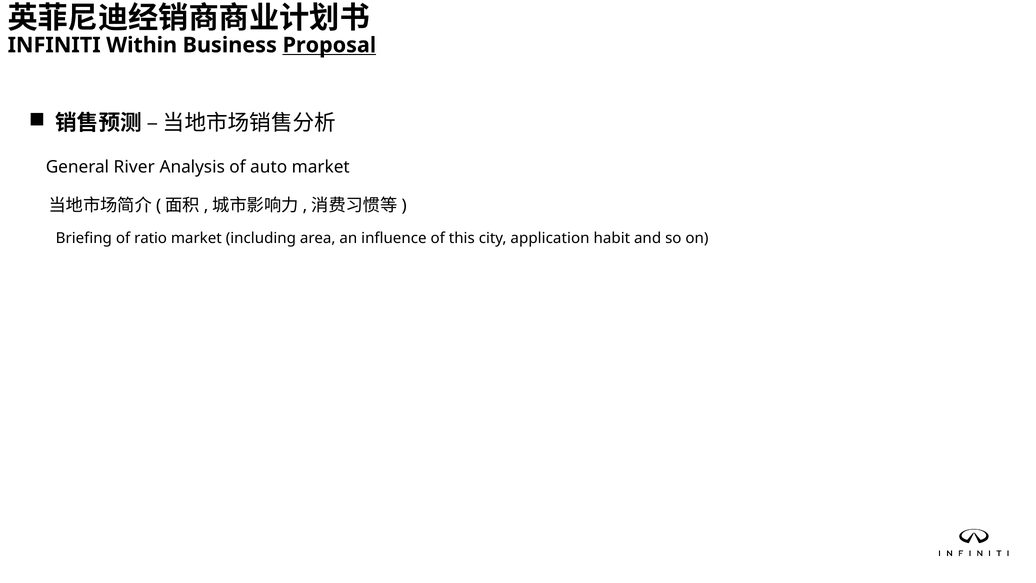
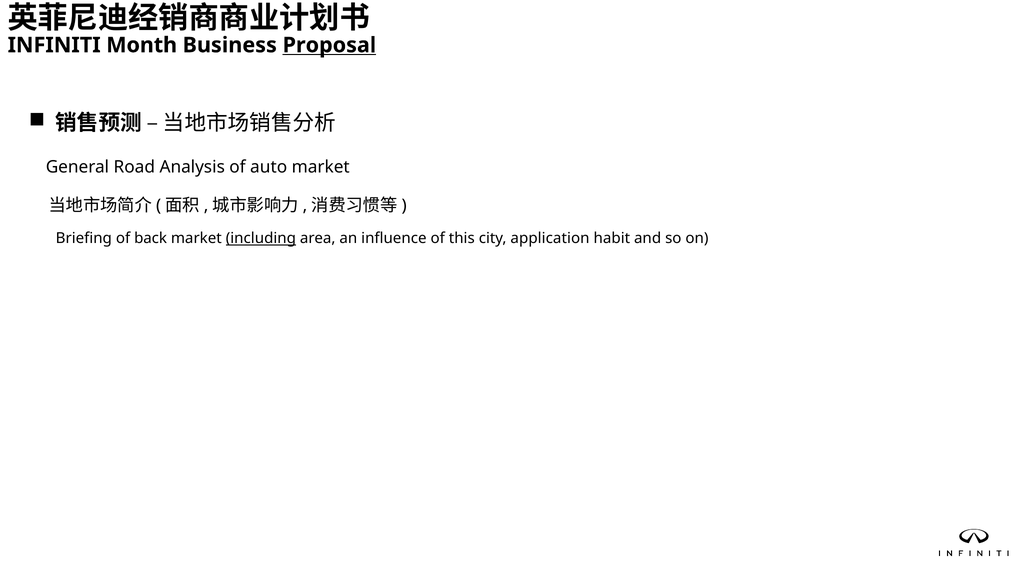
Within: Within -> Month
River: River -> Road
ratio: ratio -> back
including underline: none -> present
